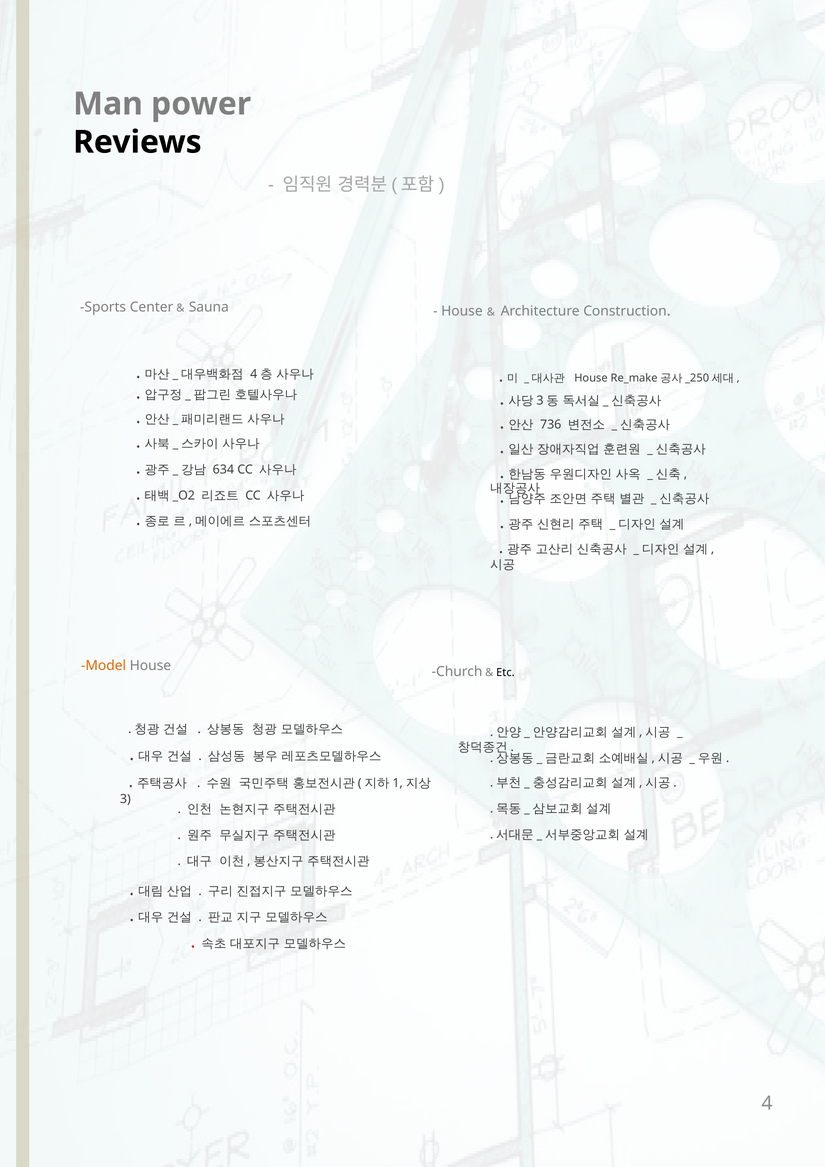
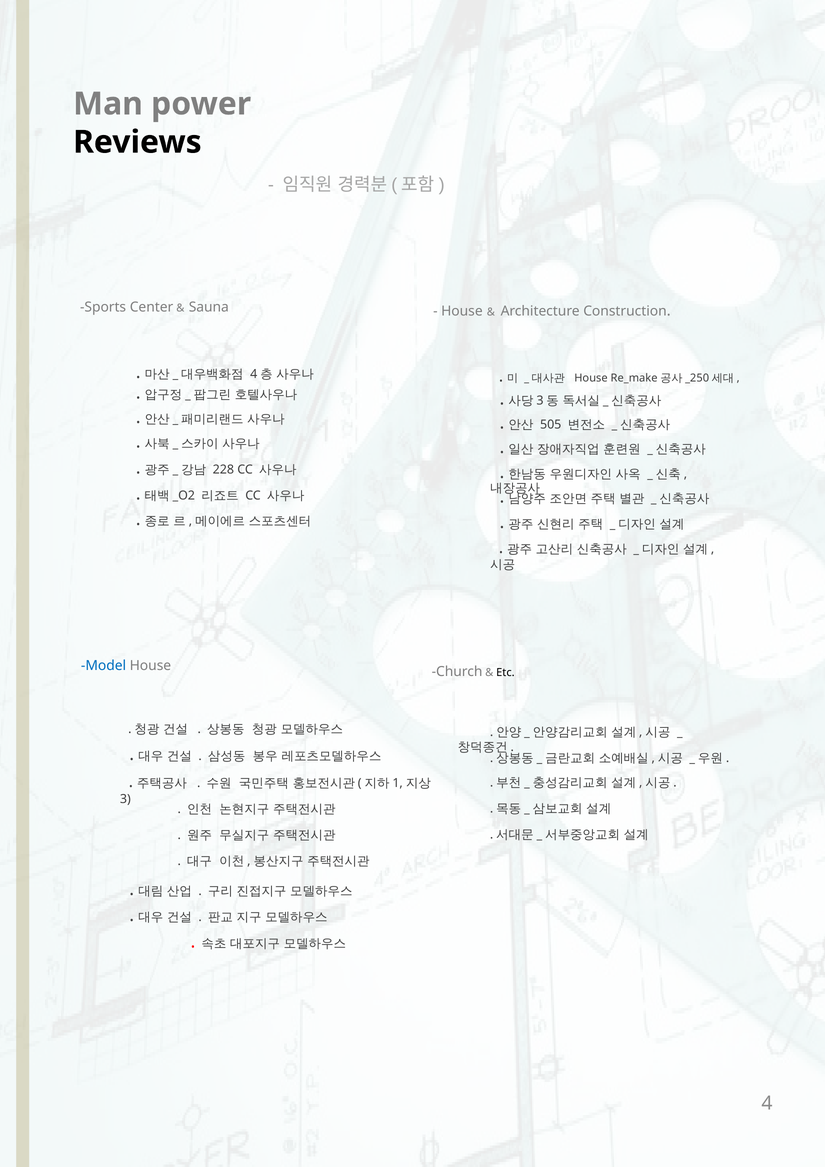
736: 736 -> 505
634: 634 -> 228
Model colour: orange -> blue
